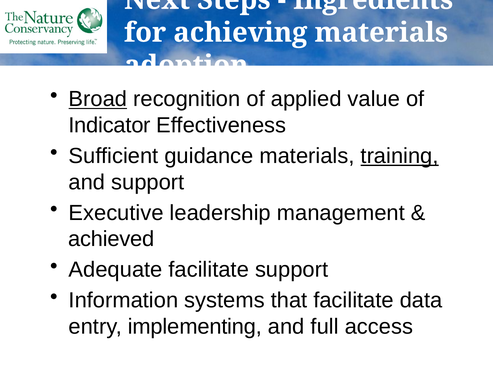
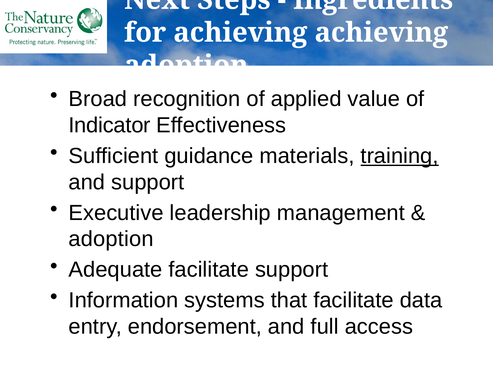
achieving materials: materials -> achieving
Broad underline: present -> none
achieved at (111, 240): achieved -> adoption
implementing: implementing -> endorsement
